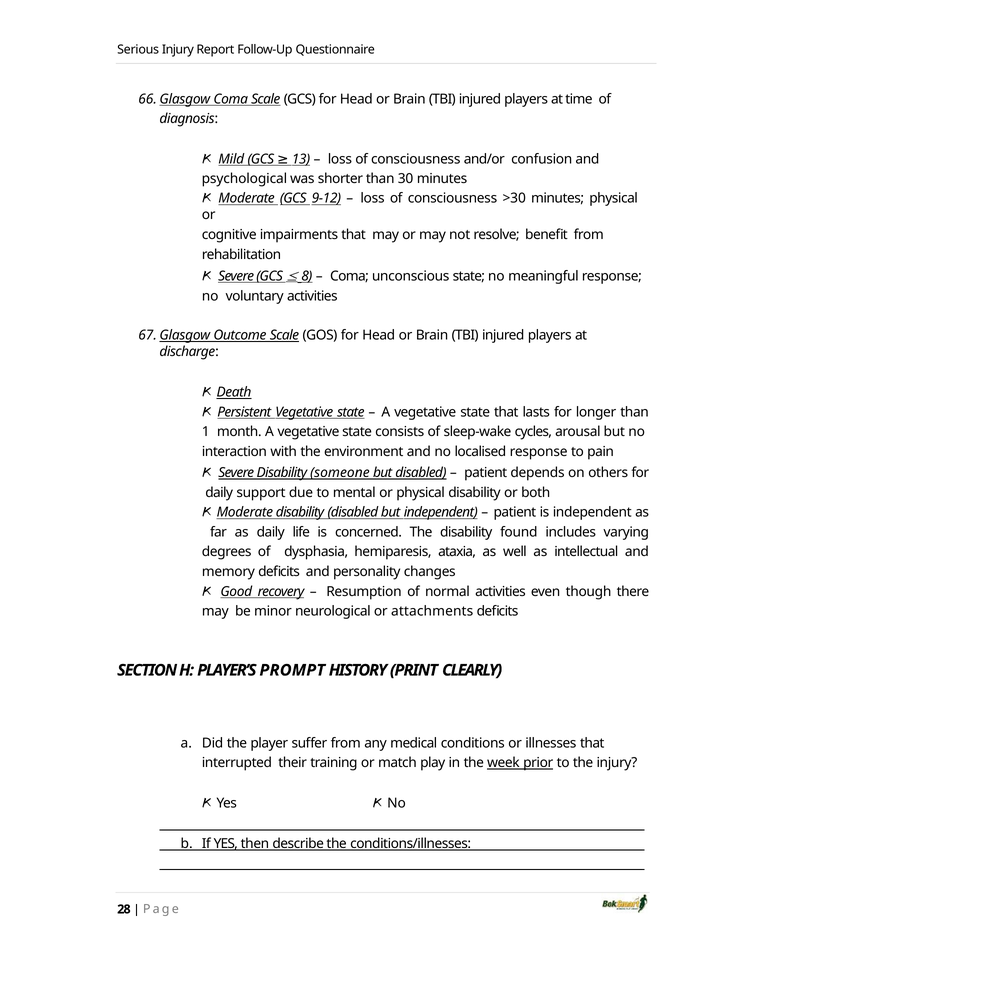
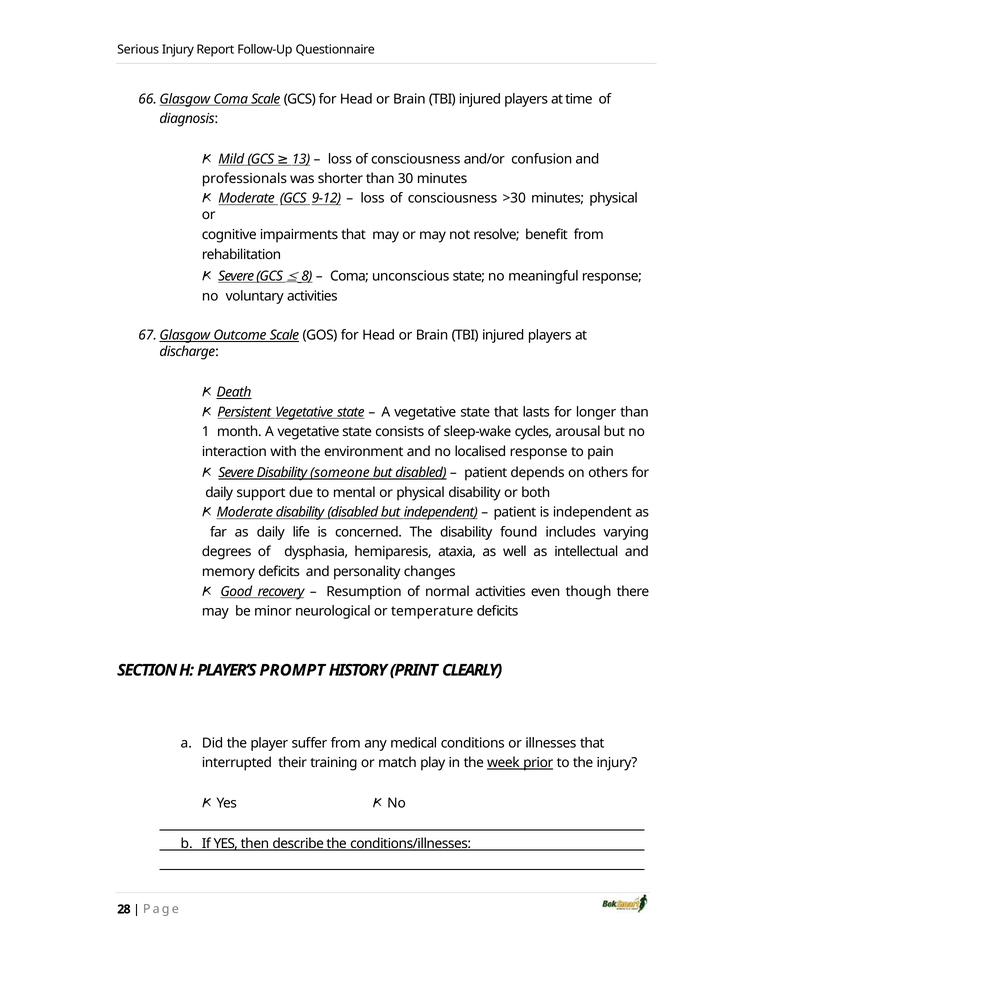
psychological: psychological -> professionals
attachments: attachments -> temperature
